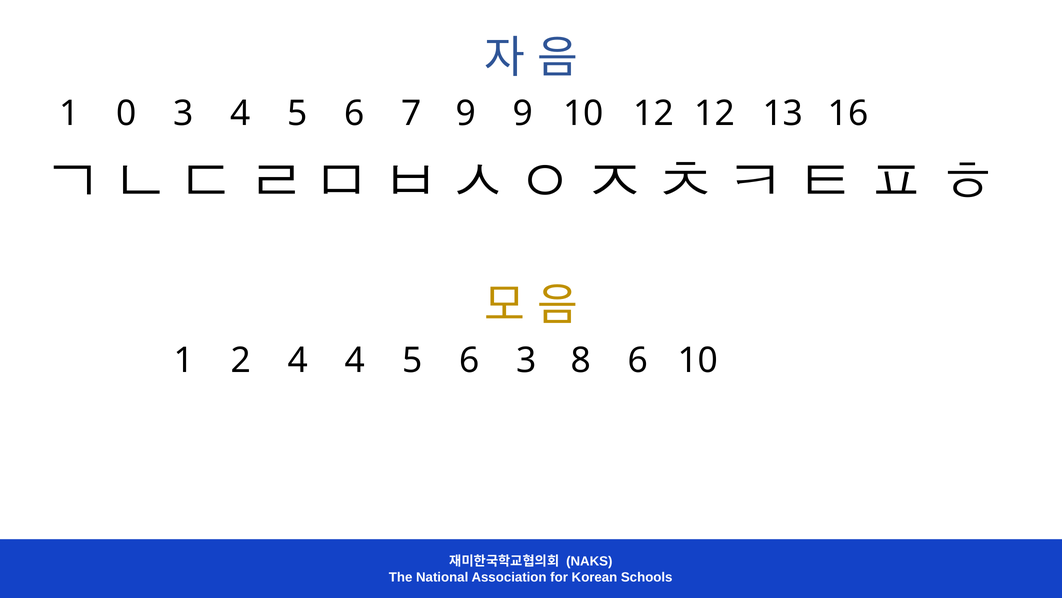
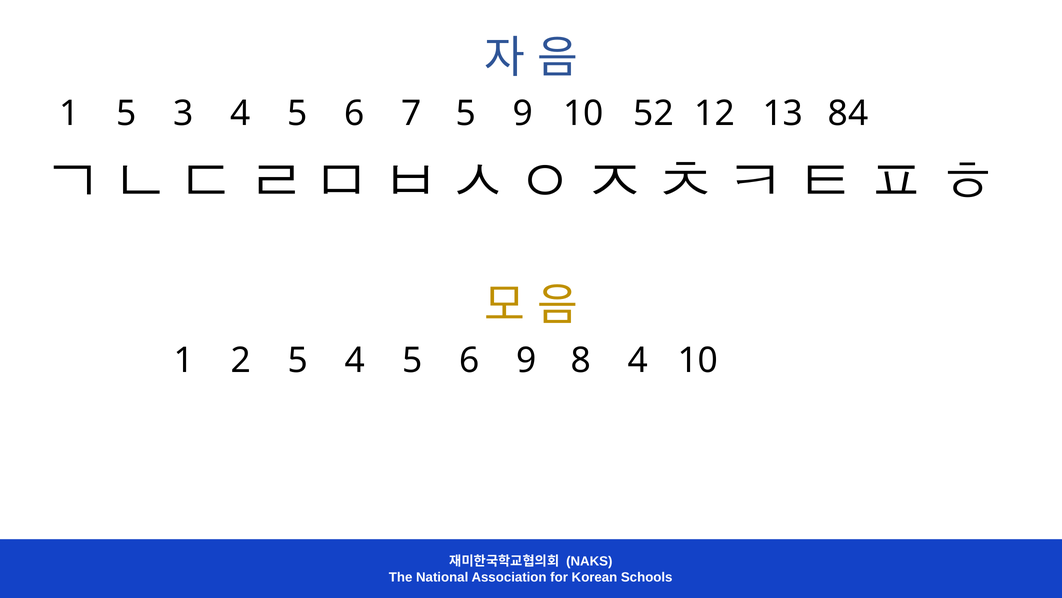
1 0: 0 -> 5
7 9: 9 -> 5
10 12: 12 -> 52
16: 16 -> 84
2 4: 4 -> 5
6 3: 3 -> 9
8 6: 6 -> 4
